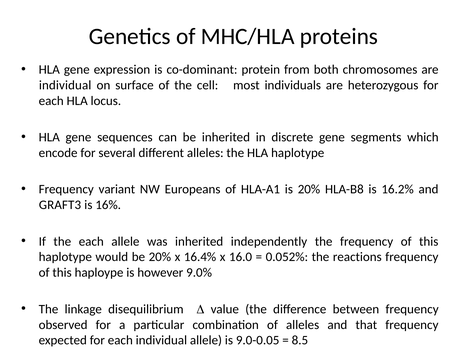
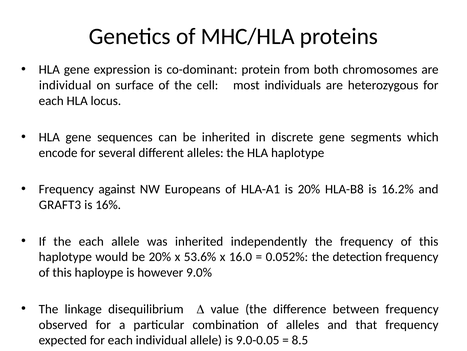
variant: variant -> against
16.4%: 16.4% -> 53.6%
reactions: reactions -> detection
